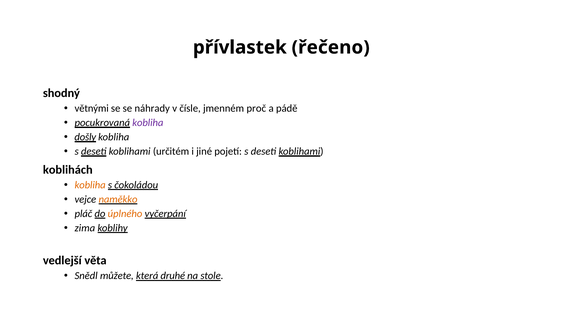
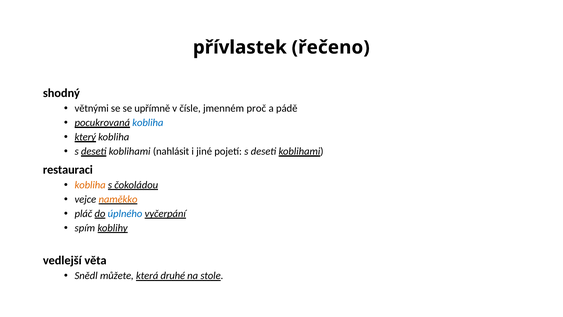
náhrady: náhrady -> upřímně
kobliha at (148, 123) colour: purple -> blue
došly: došly -> který
určitém: určitém -> nahlásit
koblihách: koblihách -> restauraci
úplného colour: orange -> blue
zima: zima -> spím
